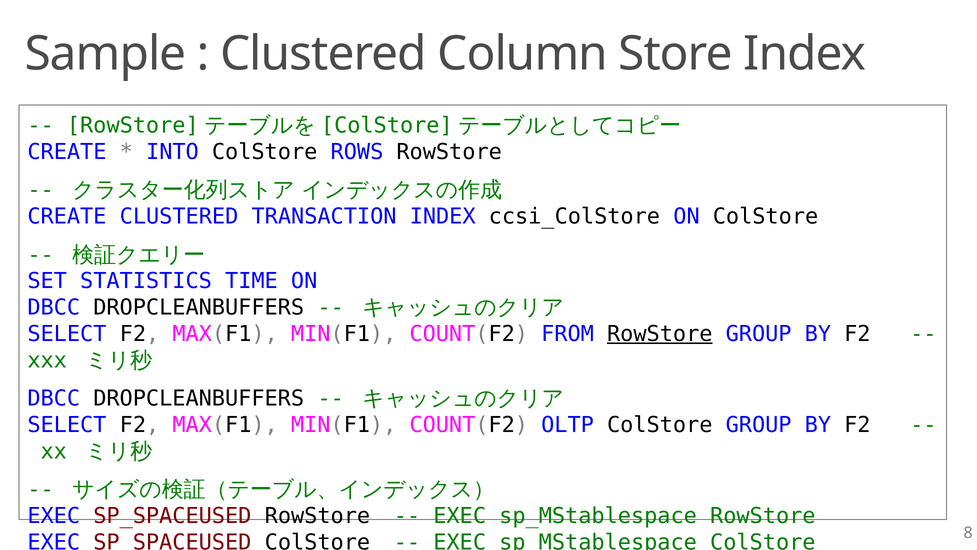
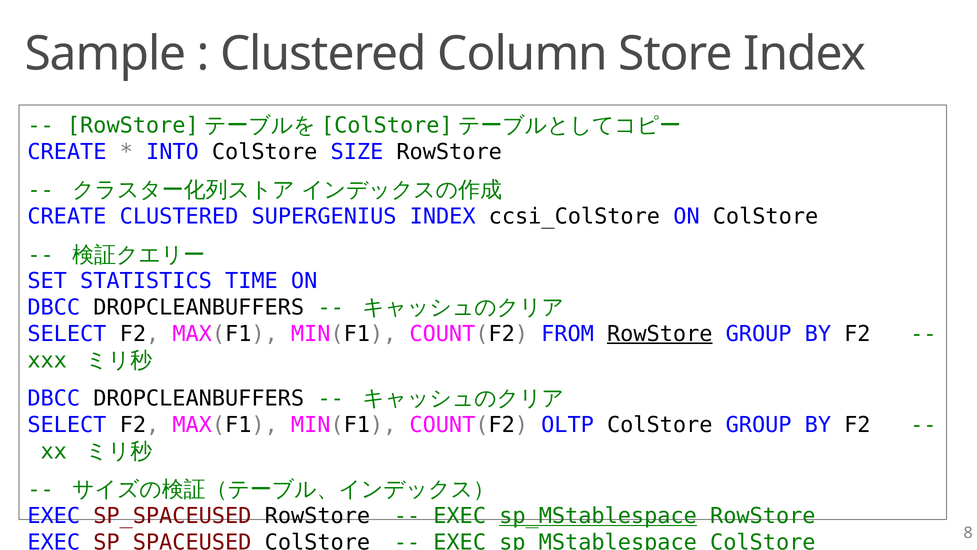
ROWS: ROWS -> SIZE
TRANSACTION: TRANSACTION -> SUPERGENIUS
sp_MStablespace at (598, 516) underline: none -> present
